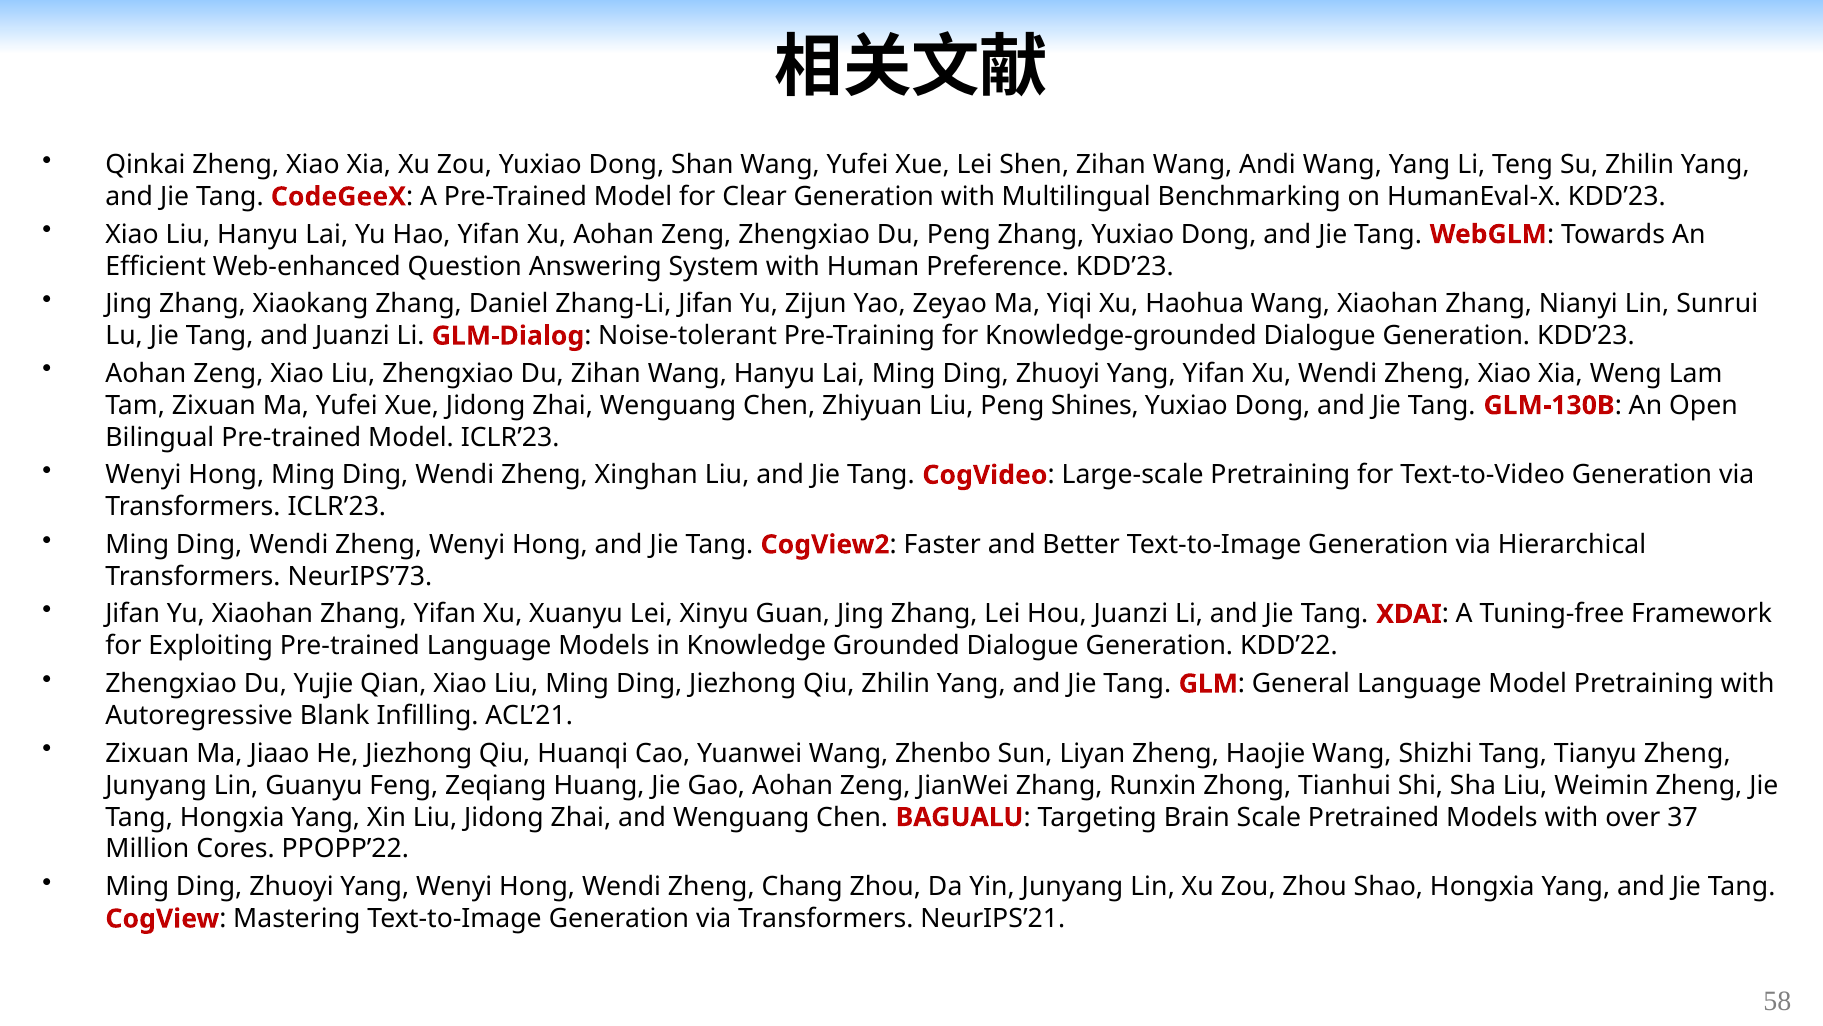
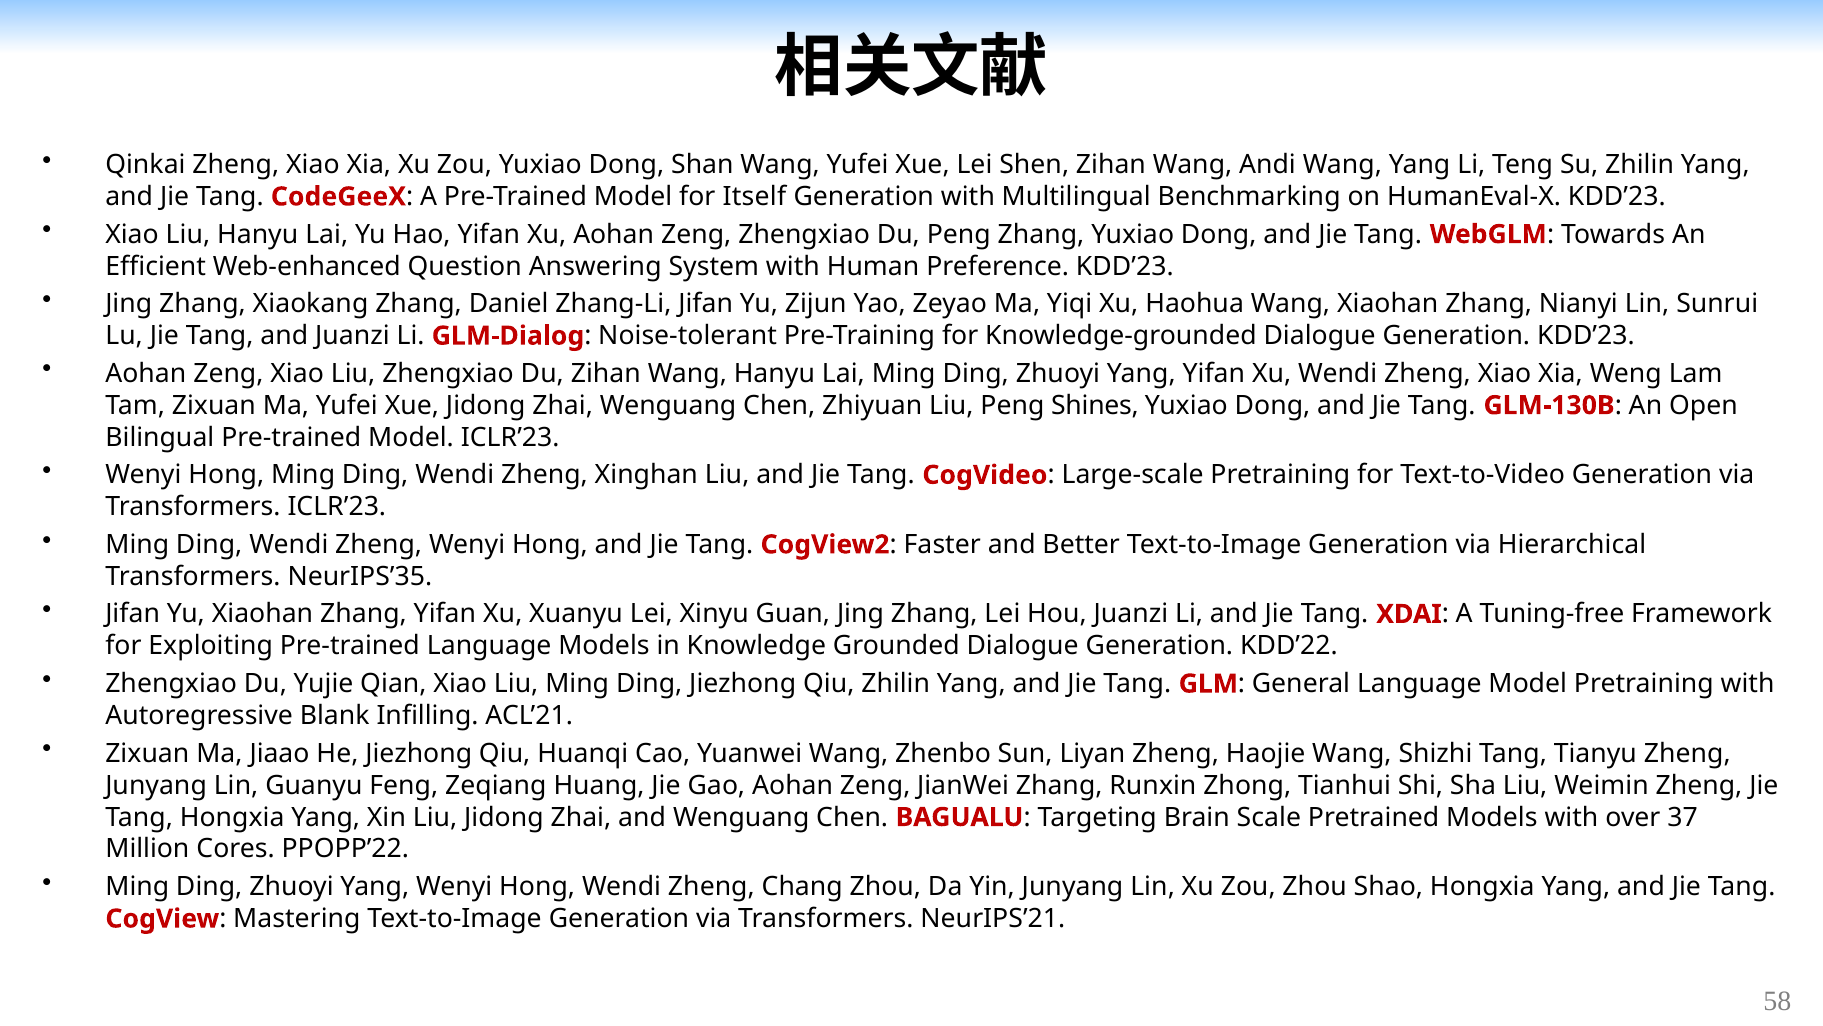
Clear: Clear -> Itself
NeurIPS’73: NeurIPS’73 -> NeurIPS’35
